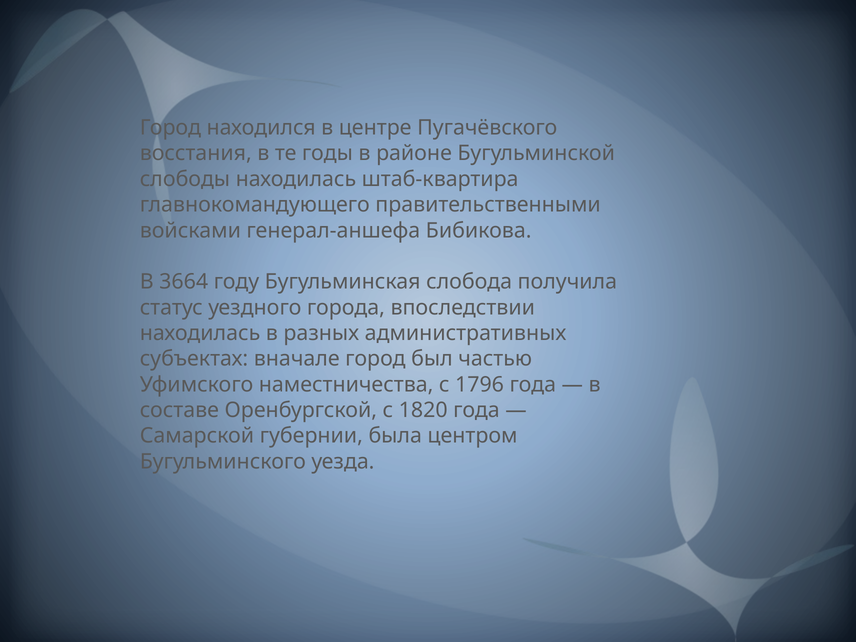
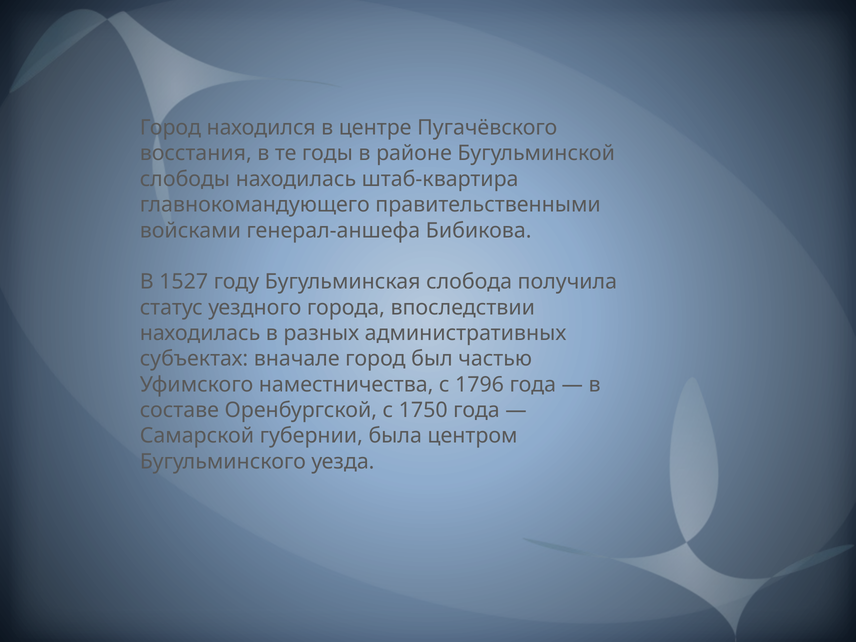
3664: 3664 -> 1527
1820: 1820 -> 1750
